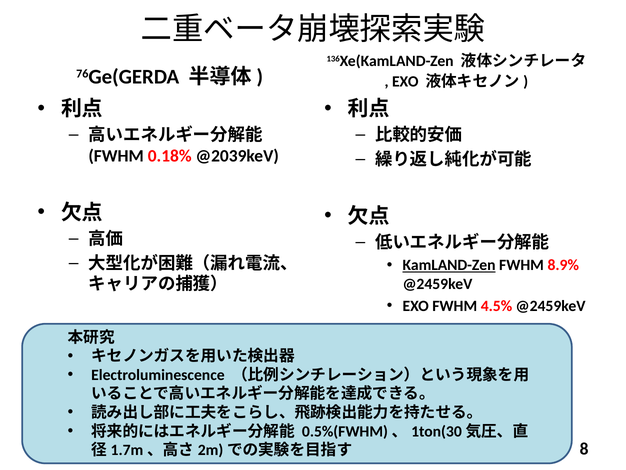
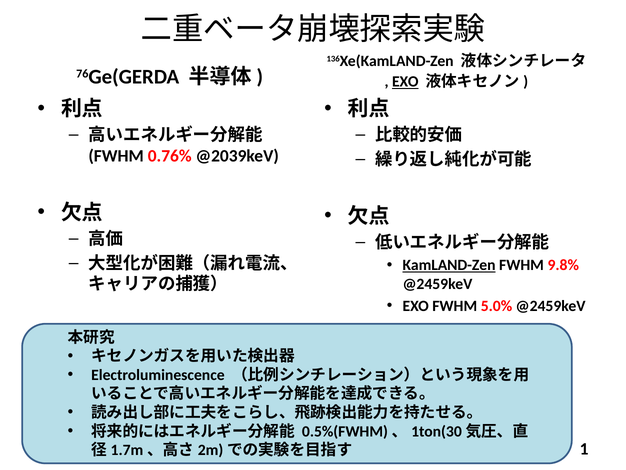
EXO at (405, 82) underline: none -> present
0.18%: 0.18% -> 0.76%
8.9%: 8.9% -> 9.8%
4.5%: 4.5% -> 5.0%
8: 8 -> 1
